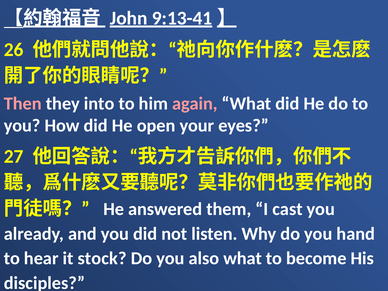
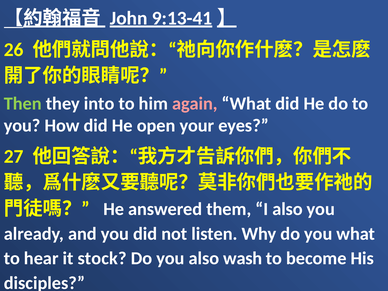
Then colour: pink -> light green
I cast: cast -> also
you hand: hand -> what
also what: what -> wash
